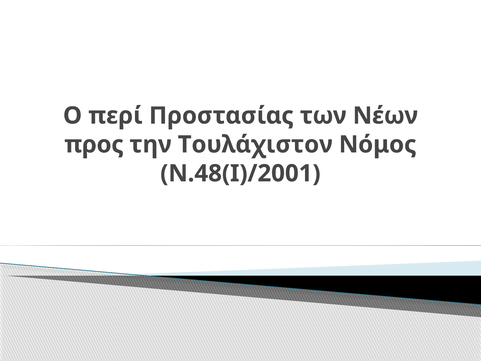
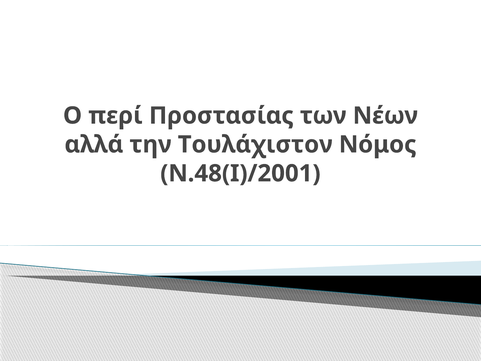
προς: προς -> αλλά
